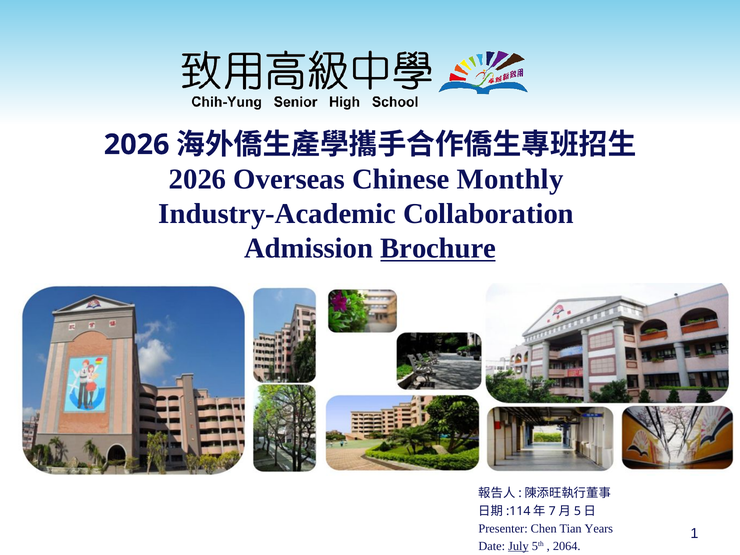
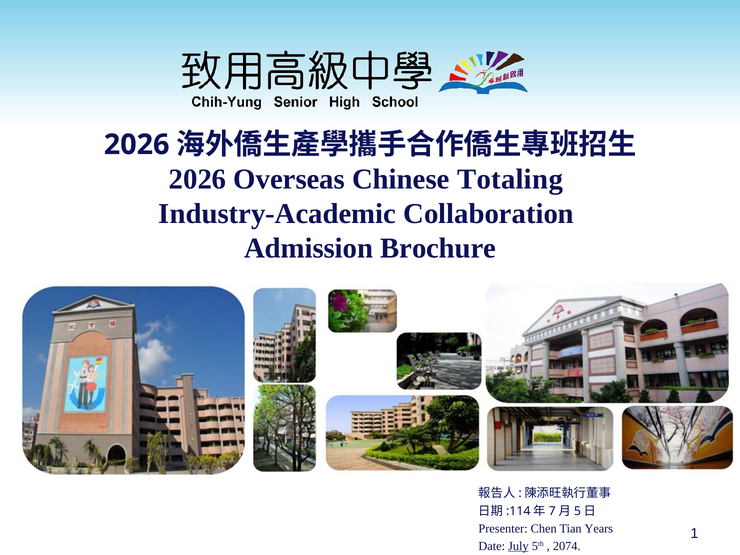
Monthly: Monthly -> Totaling
Brochure underline: present -> none
2064: 2064 -> 2074
